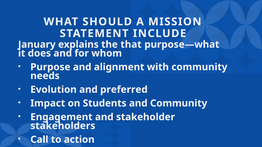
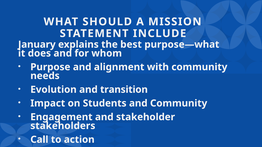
that: that -> best
preferred: preferred -> transition
